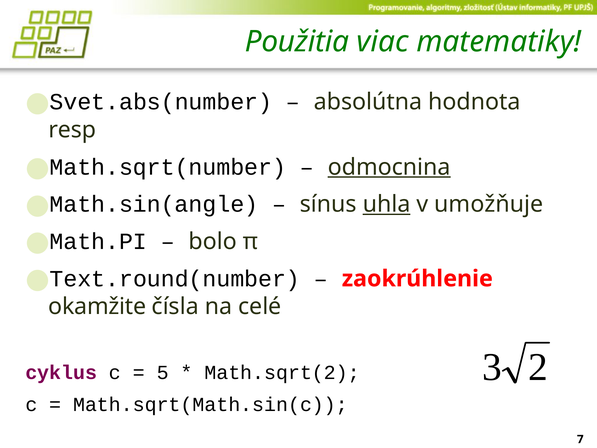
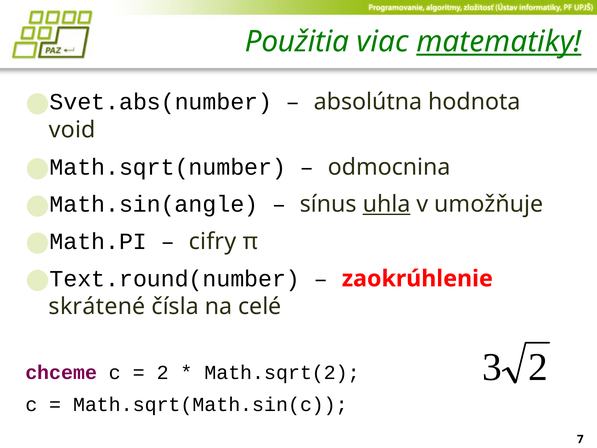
matematiky underline: none -> present
resp: resp -> void
odmocnina underline: present -> none
bolo: bolo -> cifry
okamžite: okamžite -> skrátené
cyklus: cyklus -> chceme
5 at (163, 373): 5 -> 2
